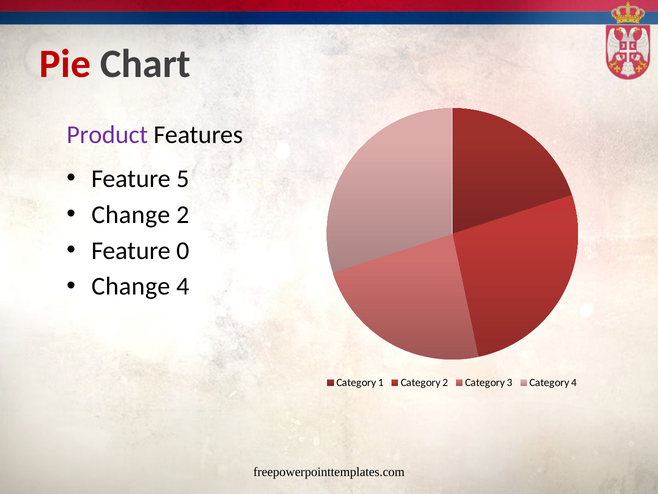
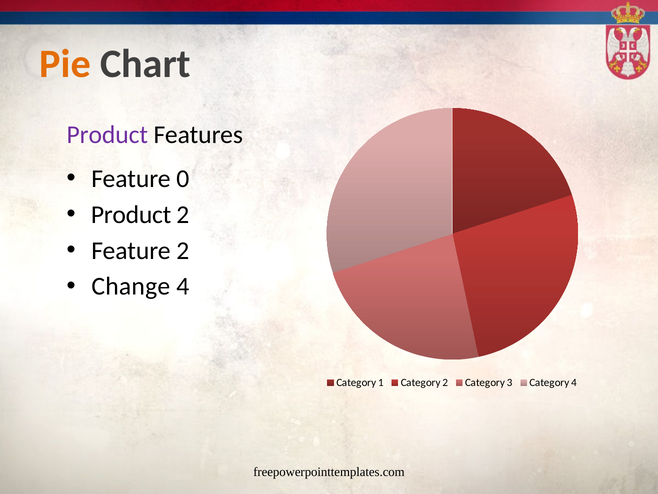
Pie colour: red -> orange
5: 5 -> 0
Change at (131, 214): Change -> Product
Feature 0: 0 -> 2
